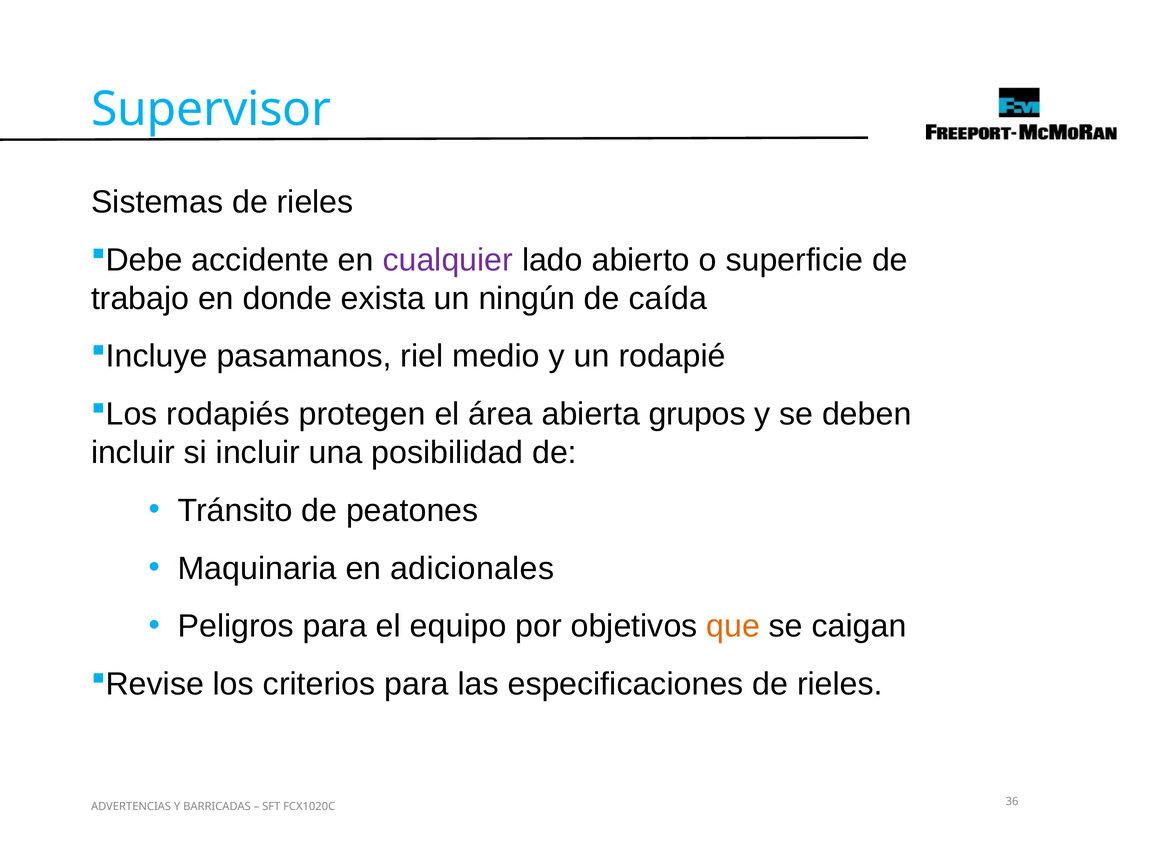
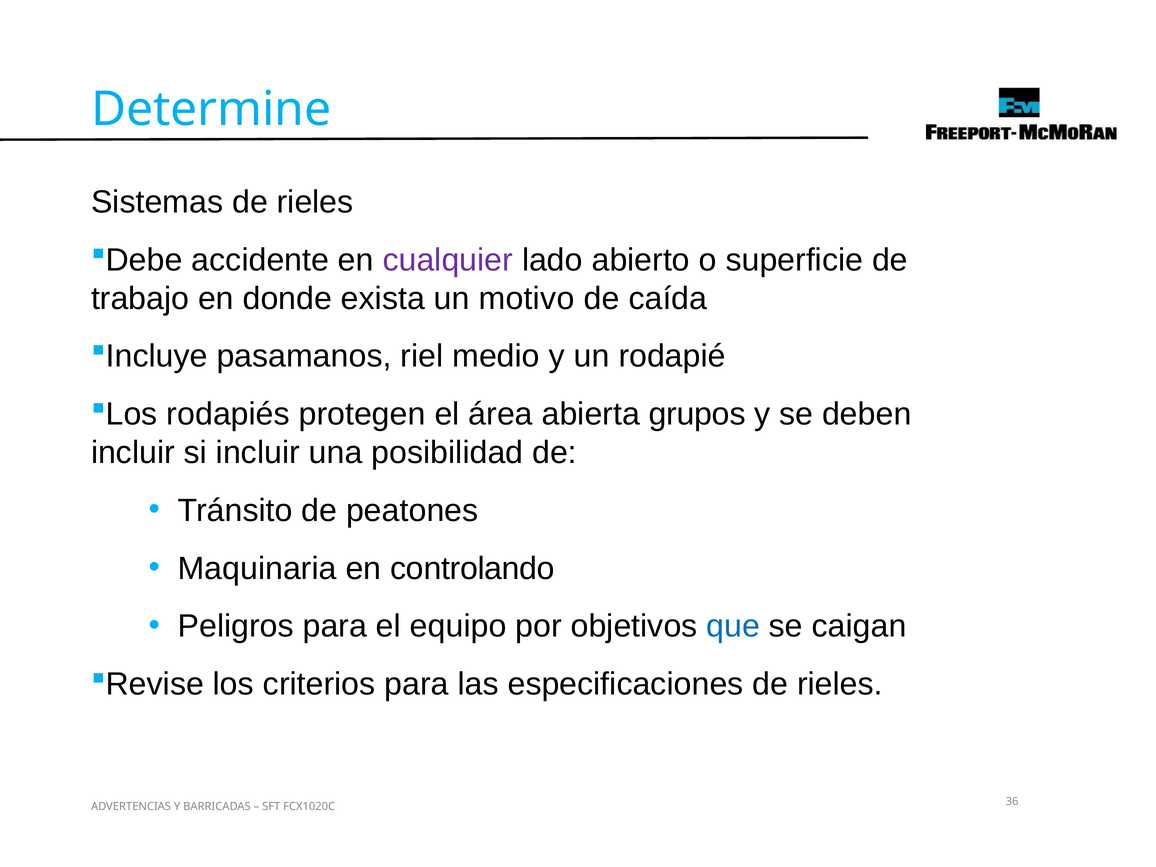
Supervisor: Supervisor -> Determine
ningún: ningún -> motivo
adicionales: adicionales -> controlando
que colour: orange -> blue
